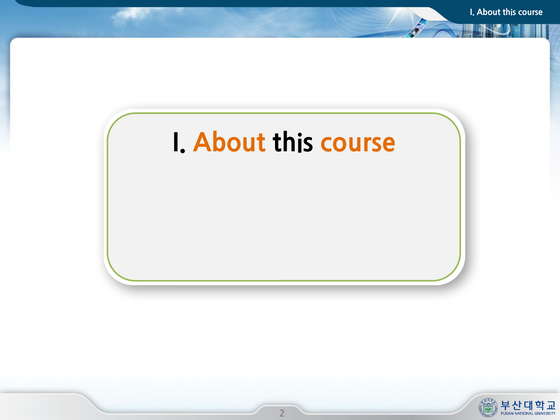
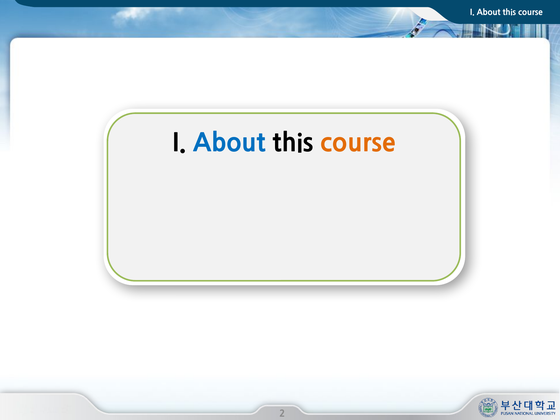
About at (229, 143) colour: orange -> blue
